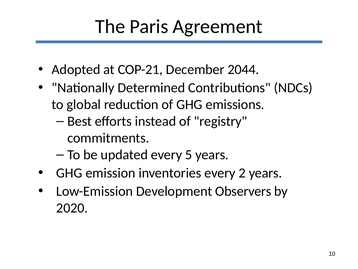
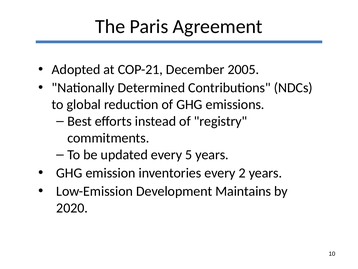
2044: 2044 -> 2005
Observers: Observers -> Maintains
